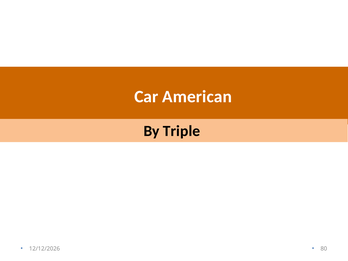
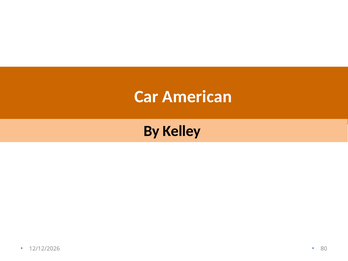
Triple: Triple -> Kelley
